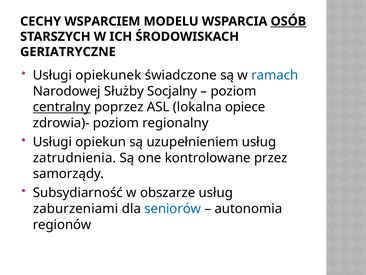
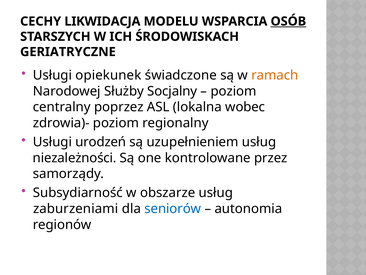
WSPARCIEM: WSPARCIEM -> LIKWIDACJA
ramach colour: blue -> orange
centralny underline: present -> none
opiece: opiece -> wobec
opiekun: opiekun -> urodzeń
zatrudnienia: zatrudnienia -> niezależności
